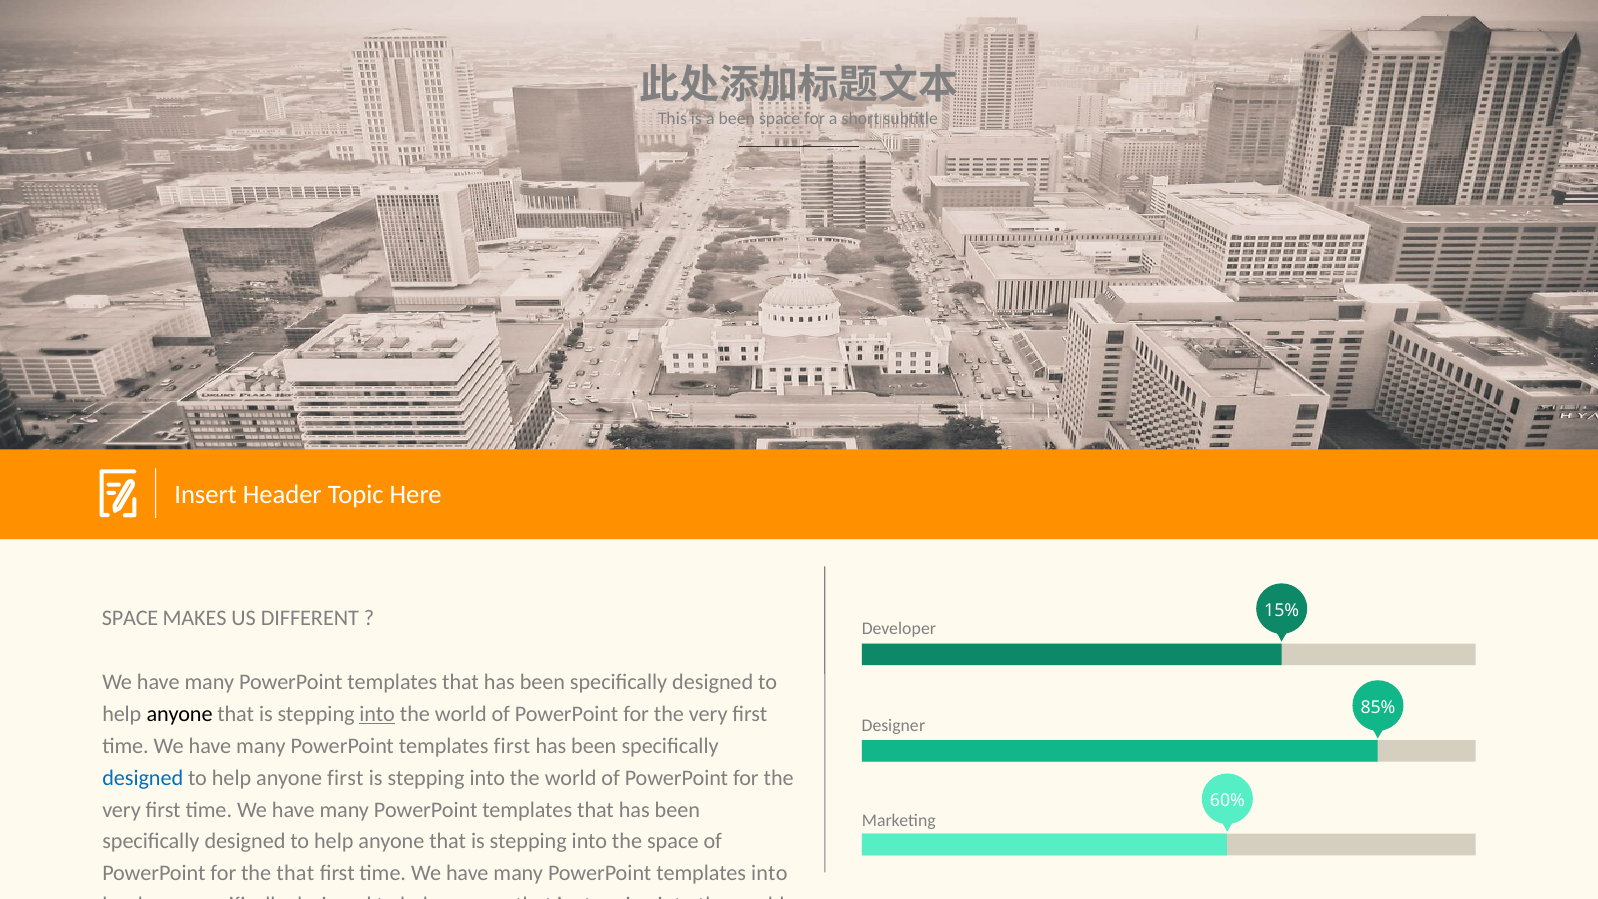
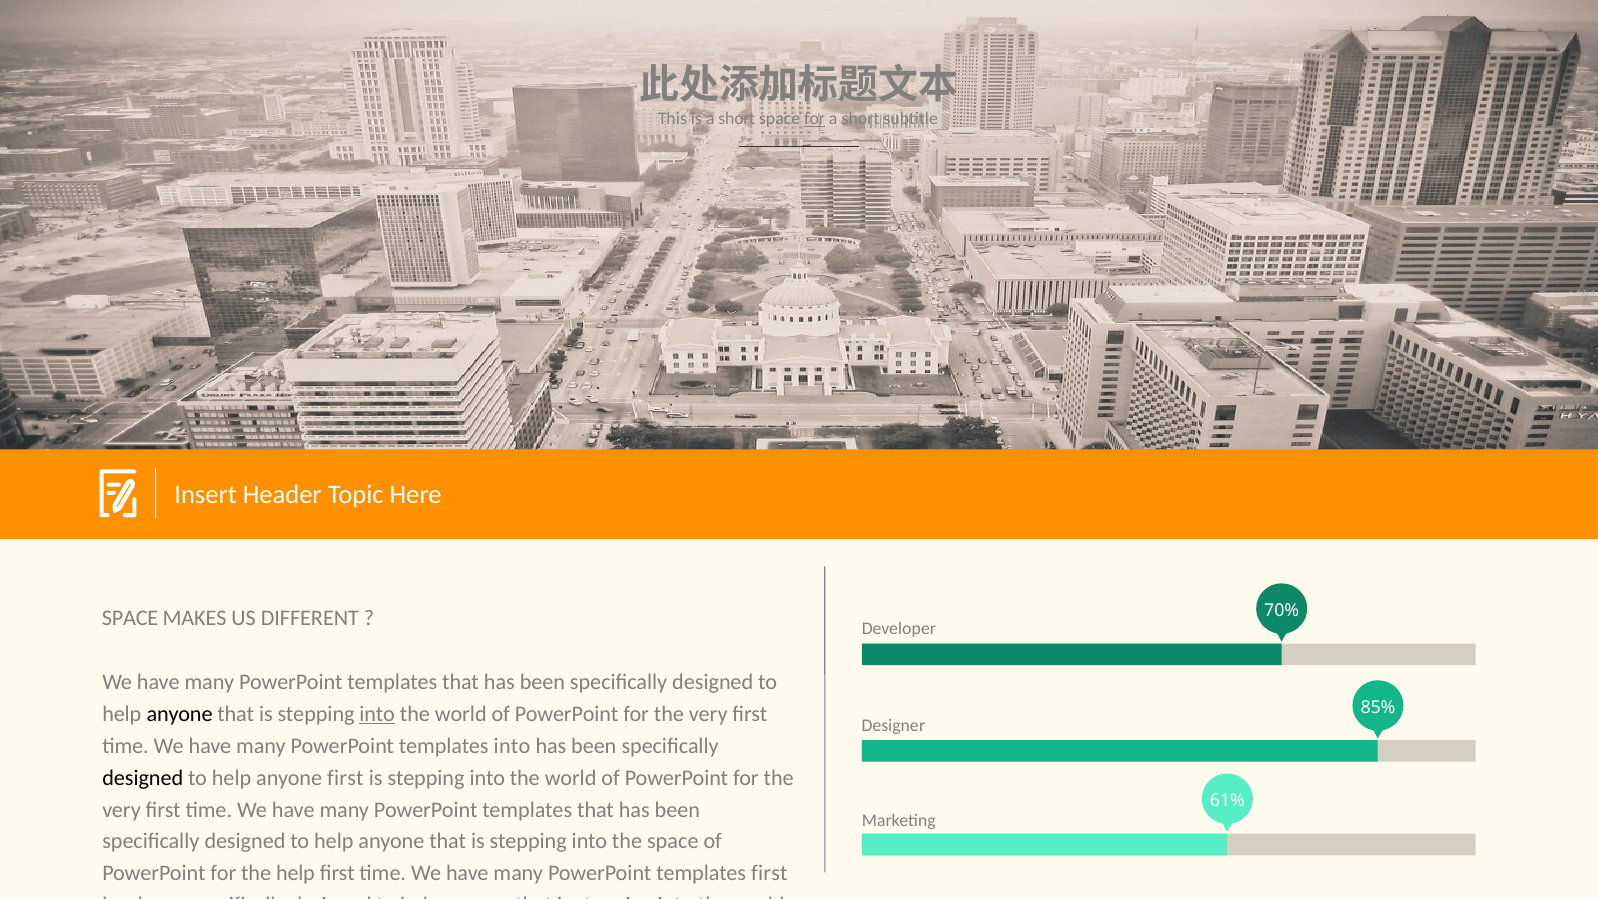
is a been: been -> short
for at (815, 119) underline: none -> present
15%: 15% -> 70%
templates first: first -> into
designed at (143, 778) colour: blue -> black
60%: 60% -> 61%
the that: that -> help
templates into: into -> first
